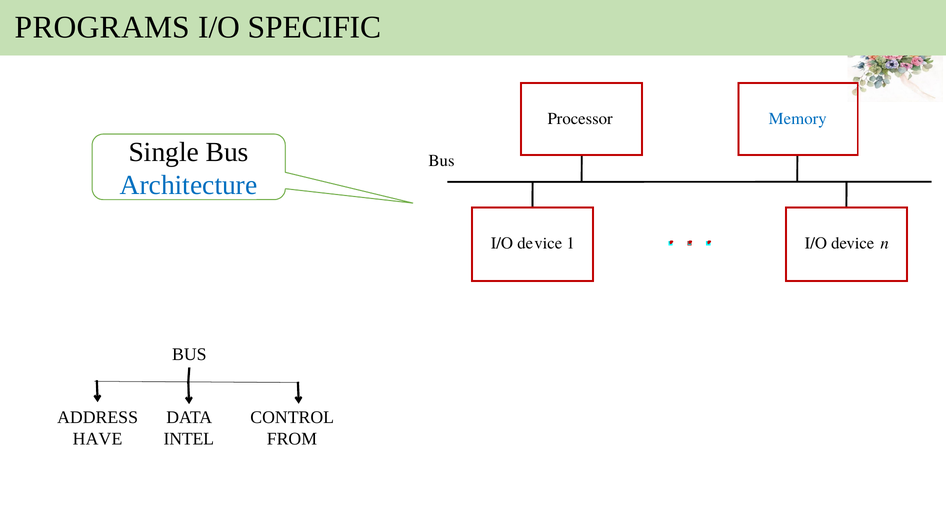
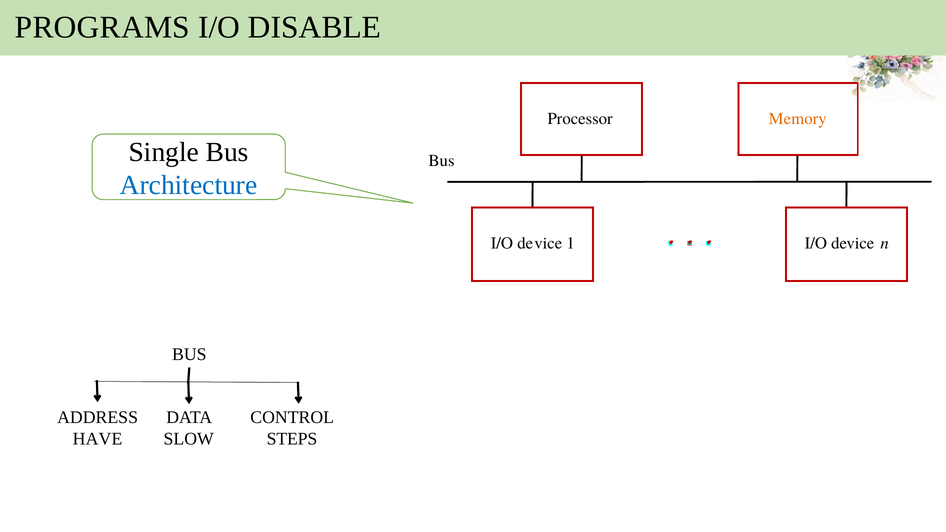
SPECIFIC: SPECIFIC -> DISABLE
Memory colour: blue -> orange
INTEL: INTEL -> SLOW
FROM: FROM -> STEPS
